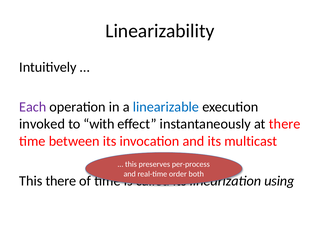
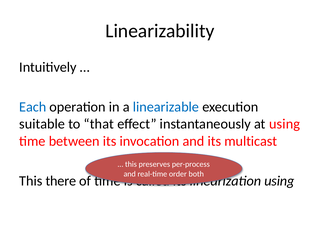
Each colour: purple -> blue
invoked: invoked -> suitable
with: with -> that
at there: there -> using
